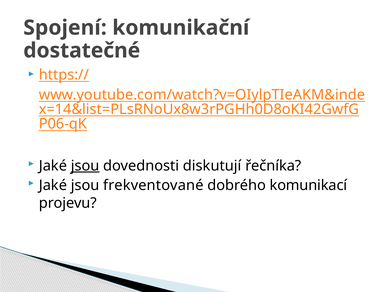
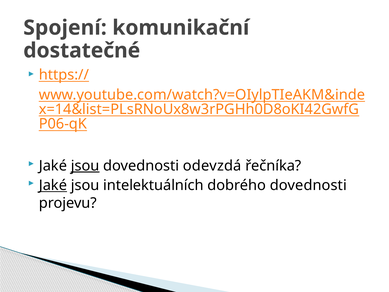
diskutují: diskutují -> odevzdá
Jaké at (53, 185) underline: none -> present
frekventované: frekventované -> intelektuálních
dobrého komunikací: komunikací -> dovednosti
